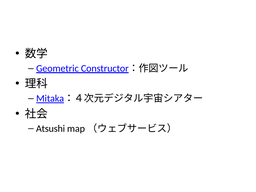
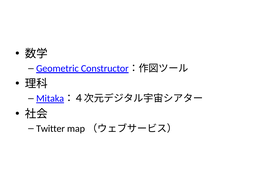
Atsushi: Atsushi -> Twitter
